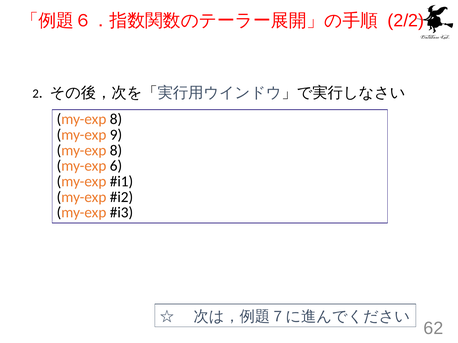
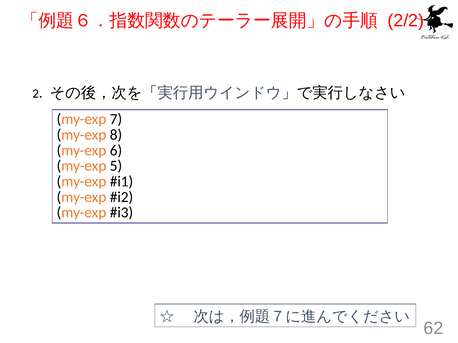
8 at (116, 119): 8 -> 7
9: 9 -> 8
8 at (116, 151): 8 -> 6
6: 6 -> 5
